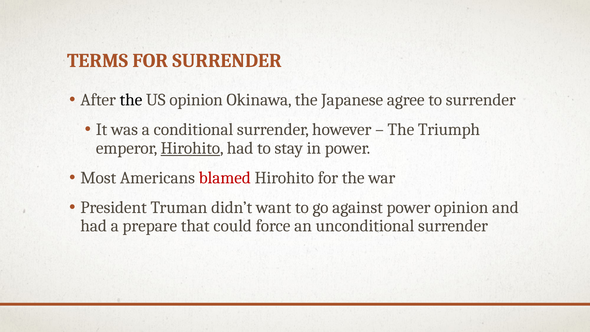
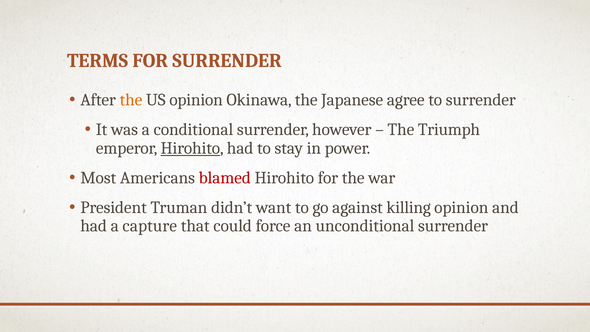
the at (131, 100) colour: black -> orange
against power: power -> killing
prepare: prepare -> capture
